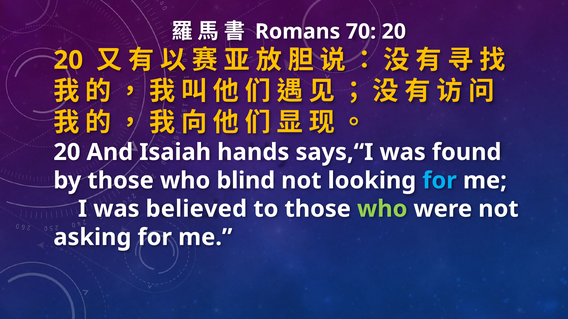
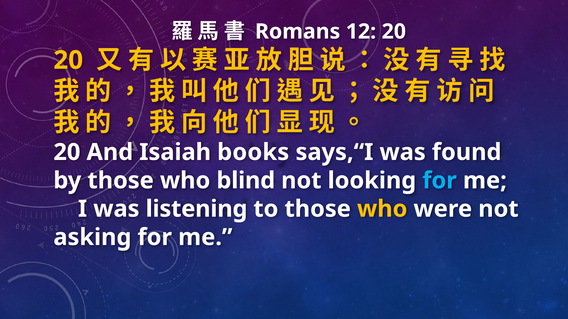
70: 70 -> 12
hands: hands -> books
believed: believed -> listening
who at (382, 209) colour: light green -> yellow
